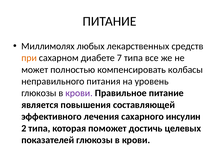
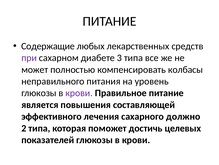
Миллимолях: Миллимолях -> Содержащие
при colour: orange -> purple
7: 7 -> 3
инсулин: инсулин -> должно
